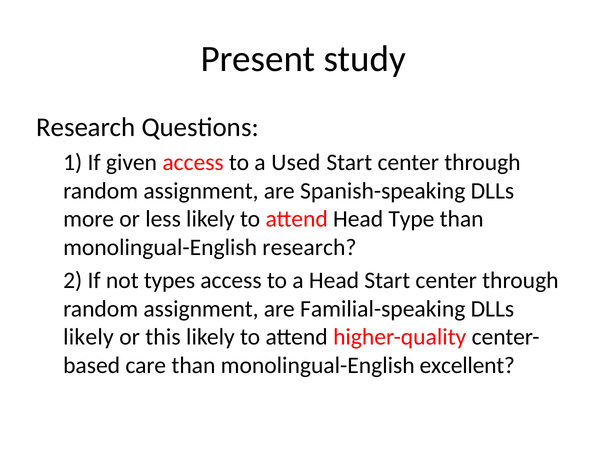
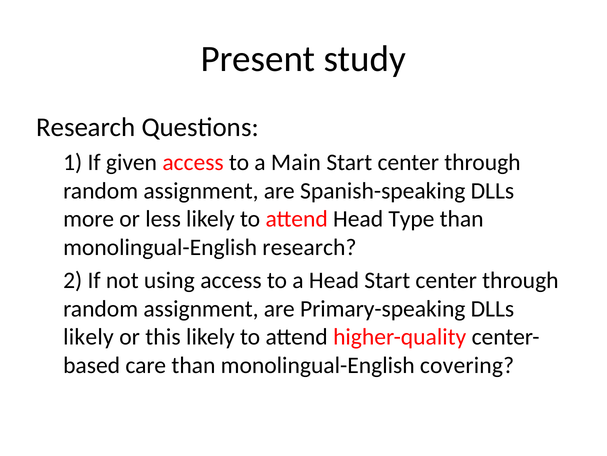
Used: Used -> Main
types: types -> using
Familial-speaking: Familial-speaking -> Primary-speaking
excellent: excellent -> covering
